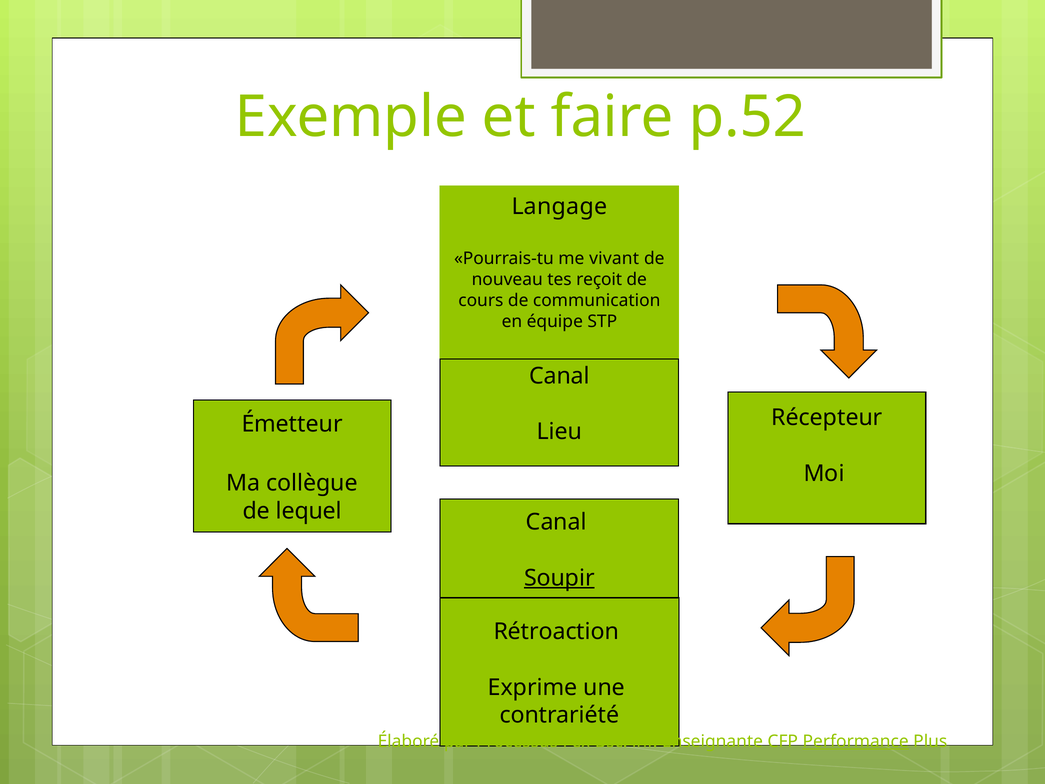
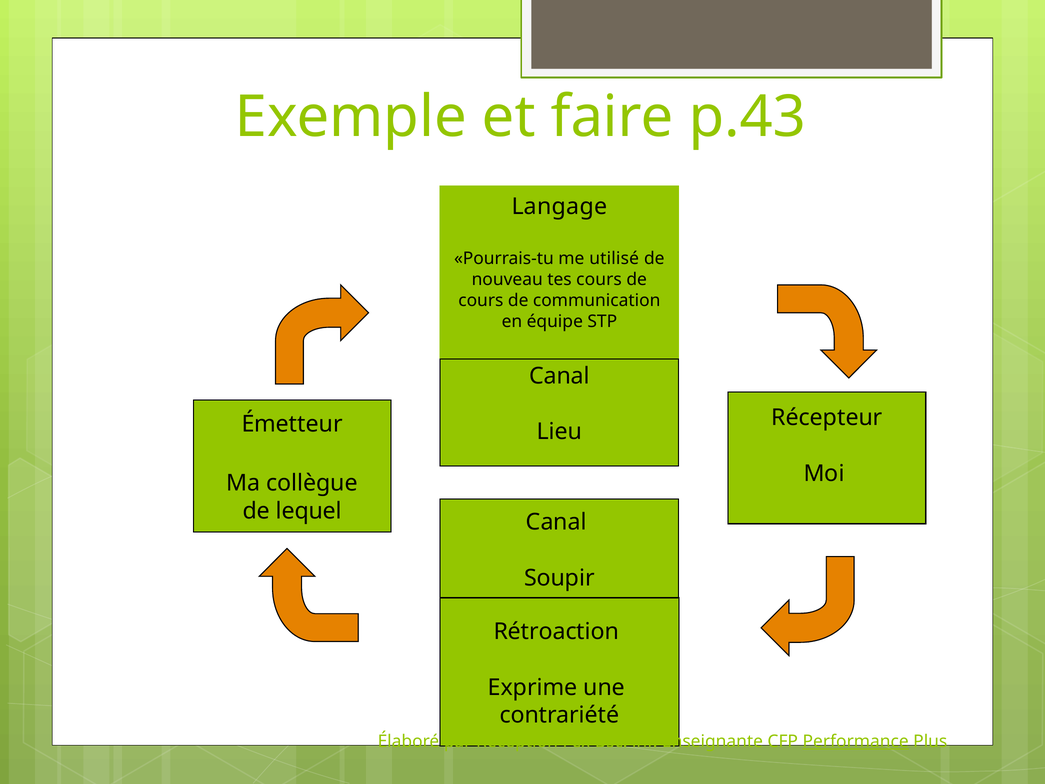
p.52: p.52 -> p.43
vivant: vivant -> utilisé
tes reçoit: reçoit -> cours
Soupir underline: present -> none
Processus: Processus -> Réception
